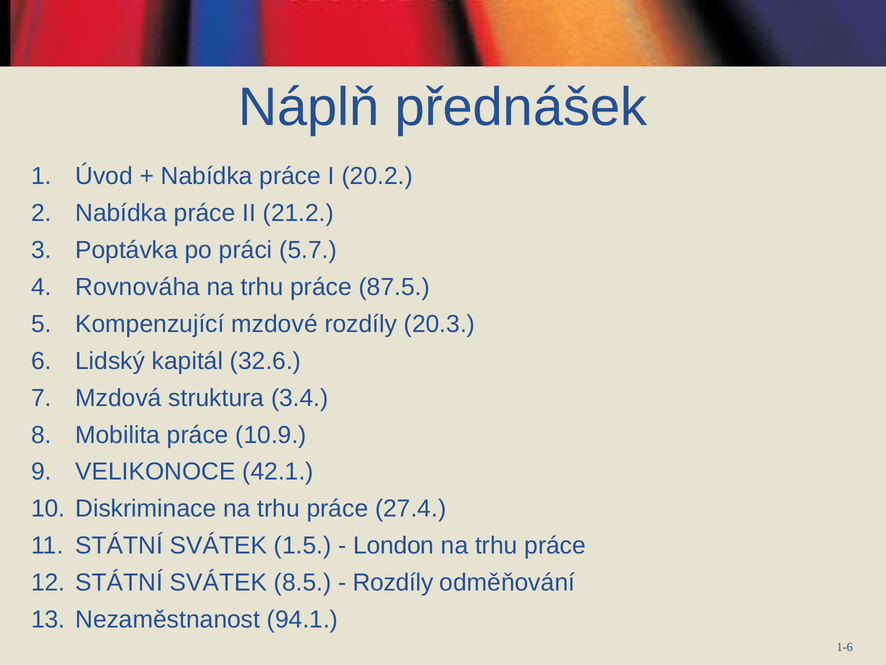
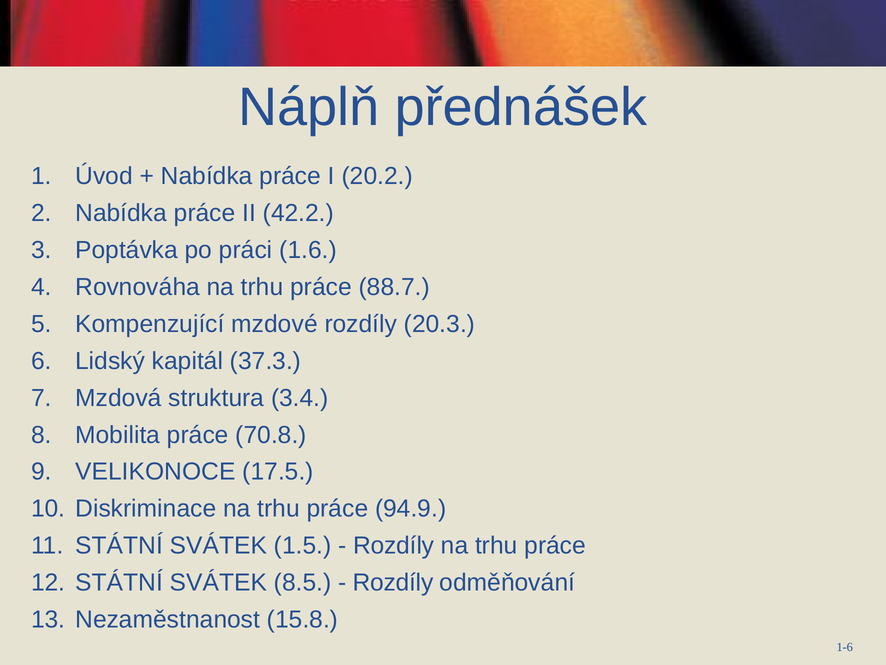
21.2: 21.2 -> 42.2
5.7: 5.7 -> 1.6
87.5: 87.5 -> 88.7
32.6: 32.6 -> 37.3
10.9: 10.9 -> 70.8
42.1: 42.1 -> 17.5
27.4: 27.4 -> 94.9
London at (394, 545): London -> Rozdíly
94.1: 94.1 -> 15.8
